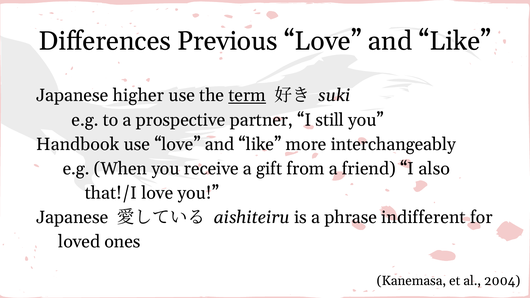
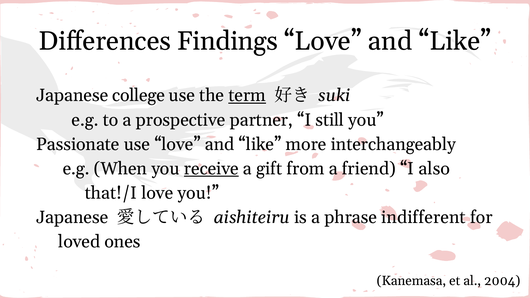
Previous: Previous -> Findings
higher: higher -> college
Handbook: Handbook -> Passionate
receive underline: none -> present
